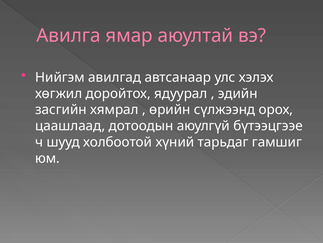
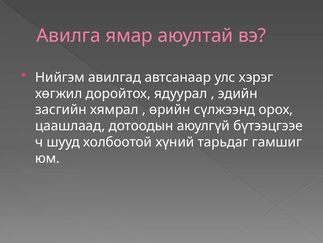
хэлэх: хэлэх -> хэрэг
